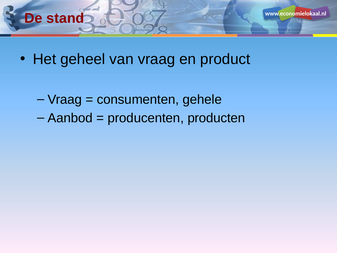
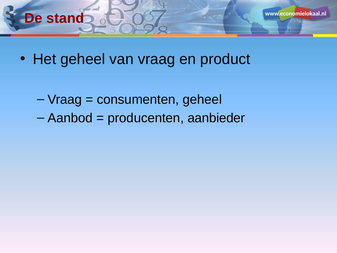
consumenten gehele: gehele -> geheel
producten: producten -> aanbieder
